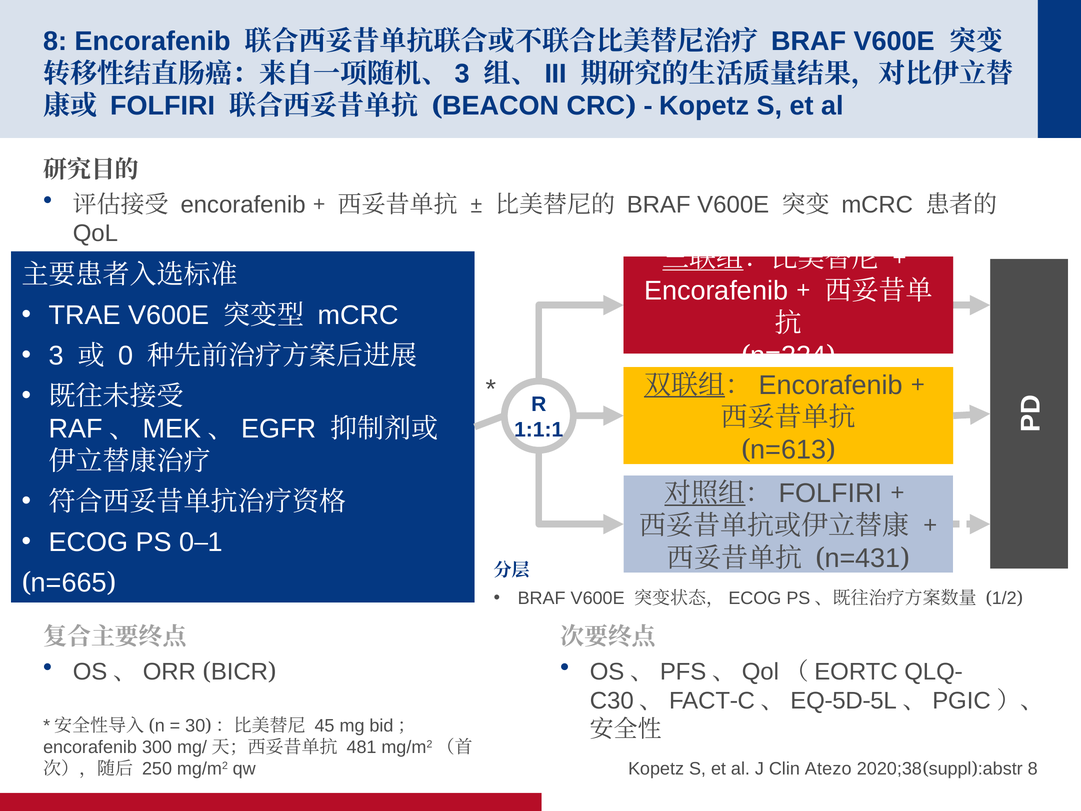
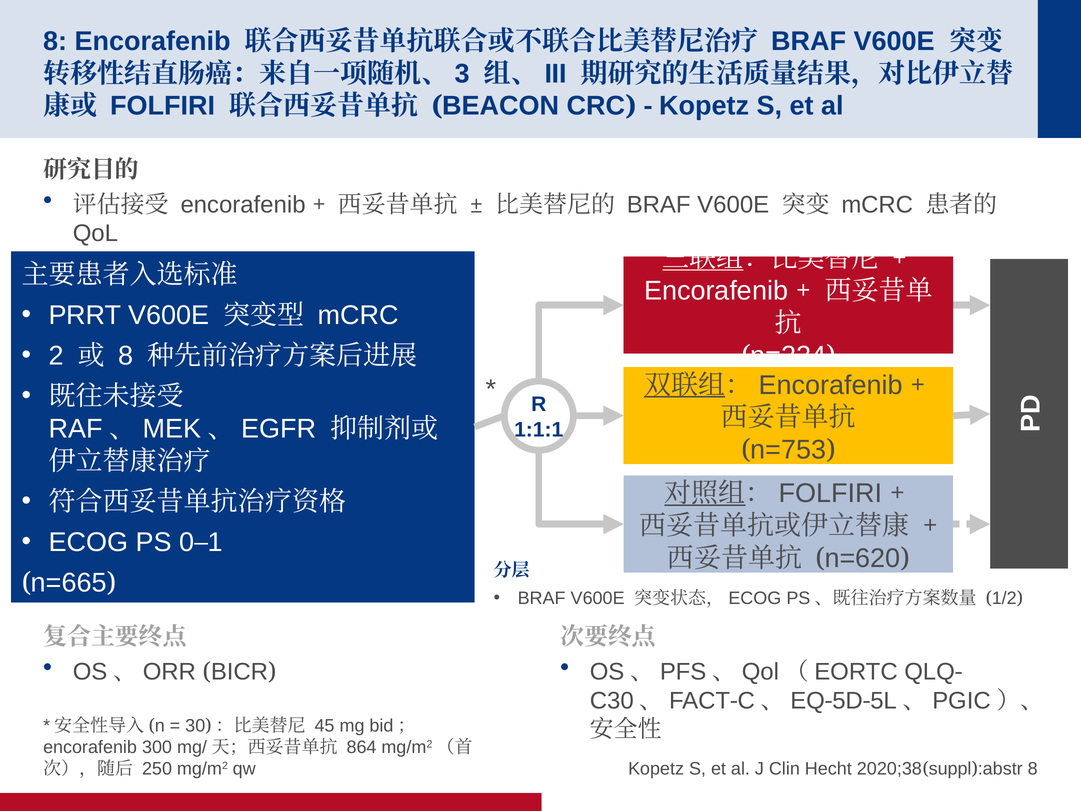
TRAE: TRAE -> PRRT
3: 3 -> 2
0 at (126, 356): 0 -> 8
n=613: n=613 -> n=753
n=431: n=431 -> n=620
481: 481 -> 864
Atezo: Atezo -> Hecht
